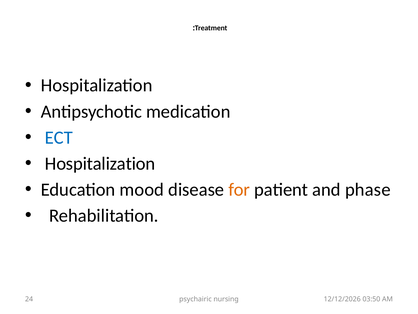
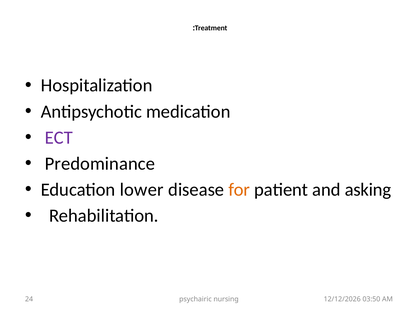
ECT colour: blue -> purple
Hospitalization at (100, 163): Hospitalization -> Predominance
mood: mood -> lower
phase: phase -> asking
